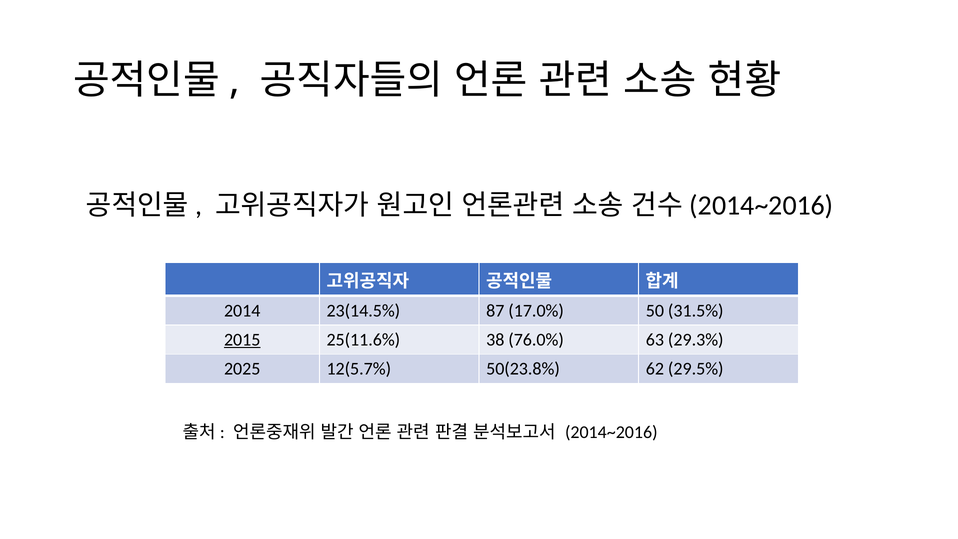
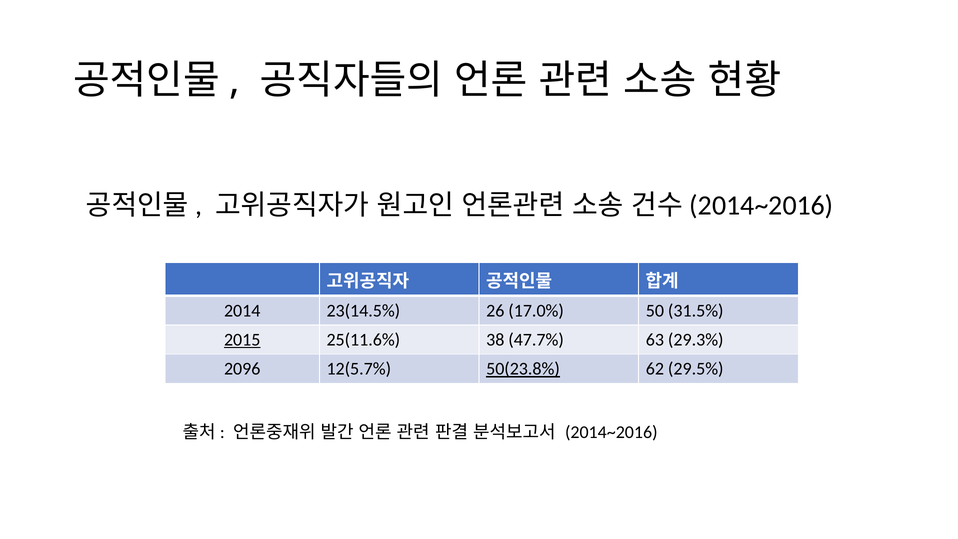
87: 87 -> 26
76.0%: 76.0% -> 47.7%
2025: 2025 -> 2096
50(23.8% underline: none -> present
